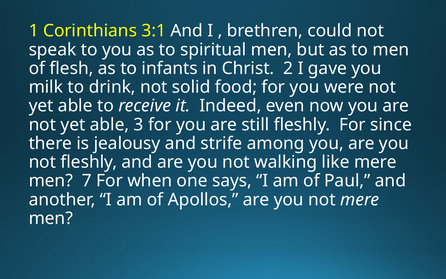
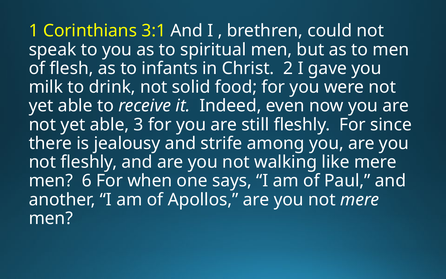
7: 7 -> 6
